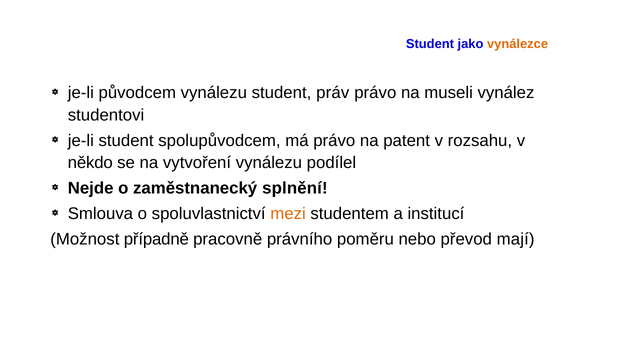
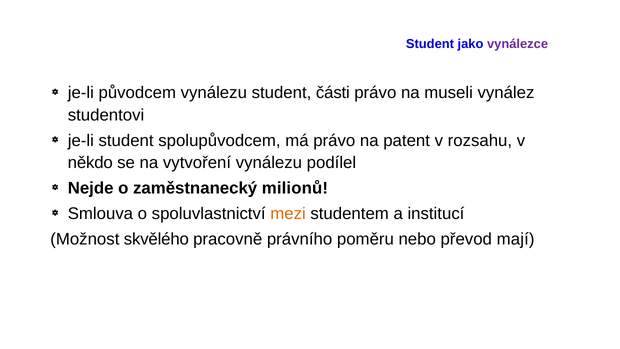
vynálezce colour: orange -> purple
práv: práv -> části
splnění: splnění -> milionů
případně: případně -> skvělého
